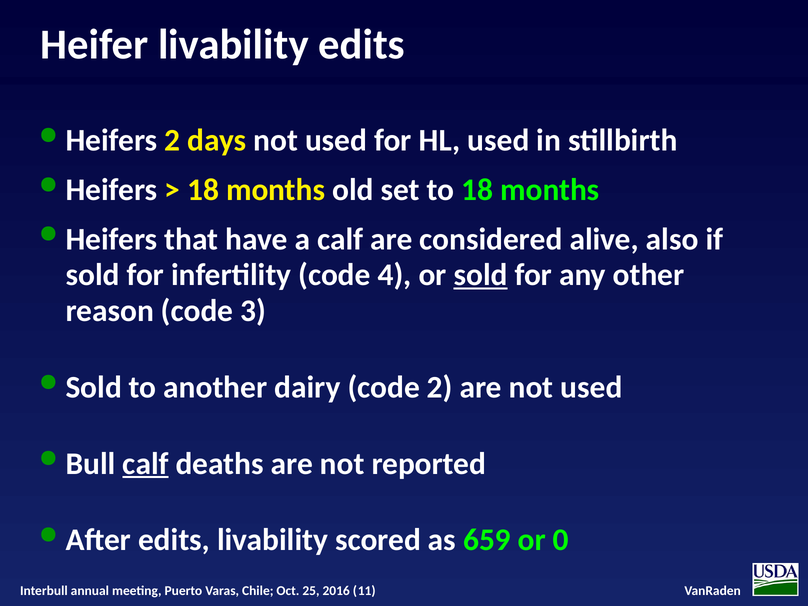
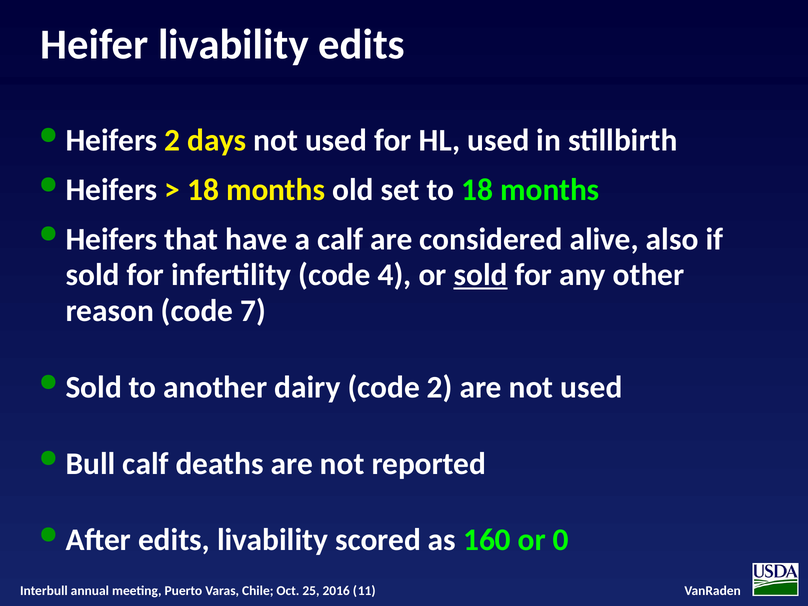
3: 3 -> 7
calf at (146, 464) underline: present -> none
659: 659 -> 160
